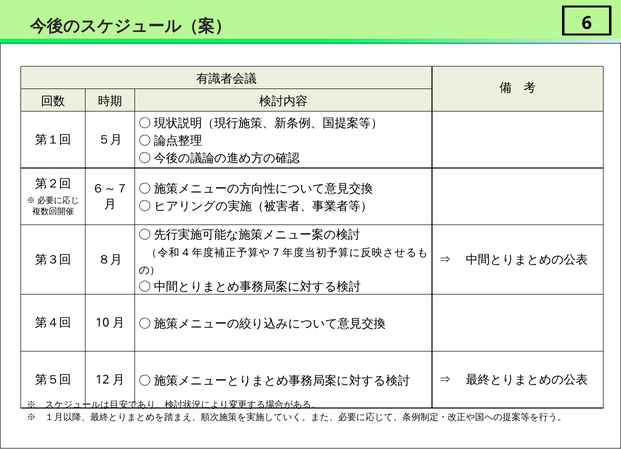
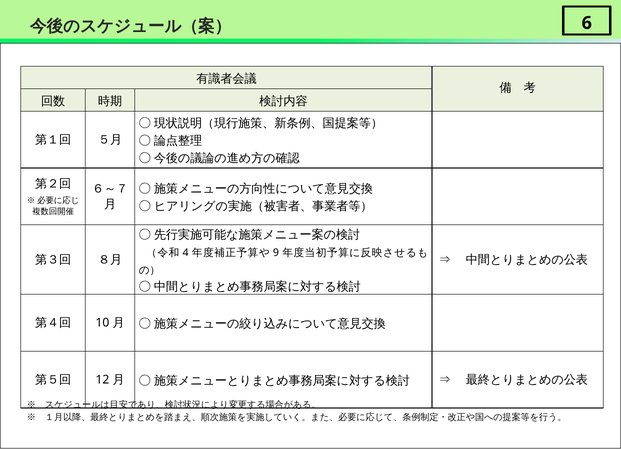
7: 7 -> 9
